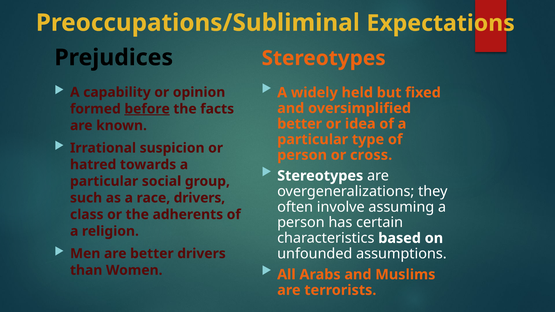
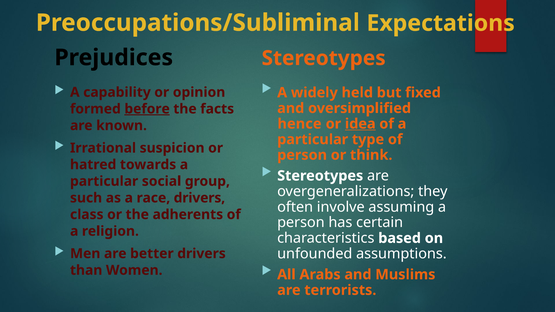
better at (300, 124): better -> hence
idea underline: none -> present
cross: cross -> think
